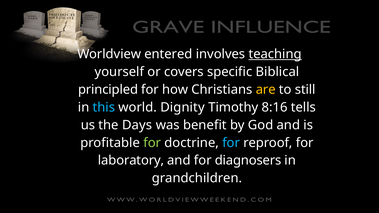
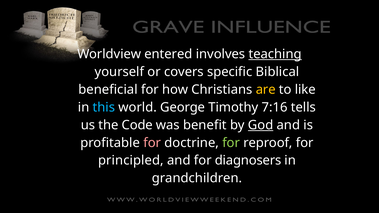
principled: principled -> beneficial
still: still -> like
Dignity: Dignity -> George
8:16: 8:16 -> 7:16
Days: Days -> Code
God underline: none -> present
for at (152, 143) colour: light green -> pink
for at (231, 143) colour: light blue -> light green
laboratory: laboratory -> principled
